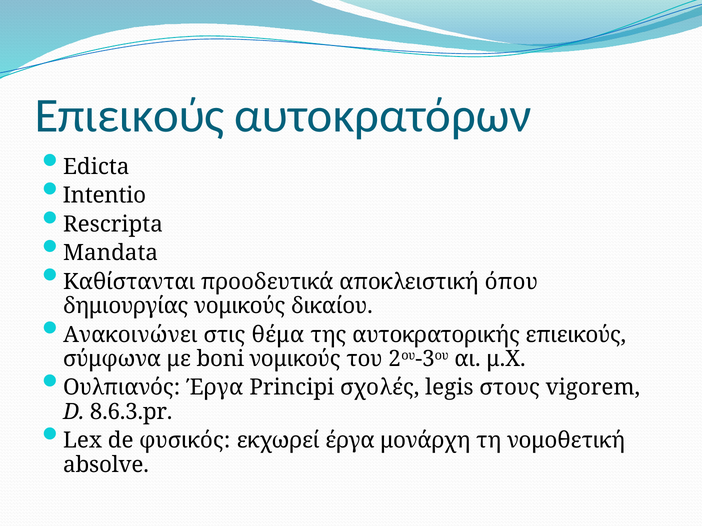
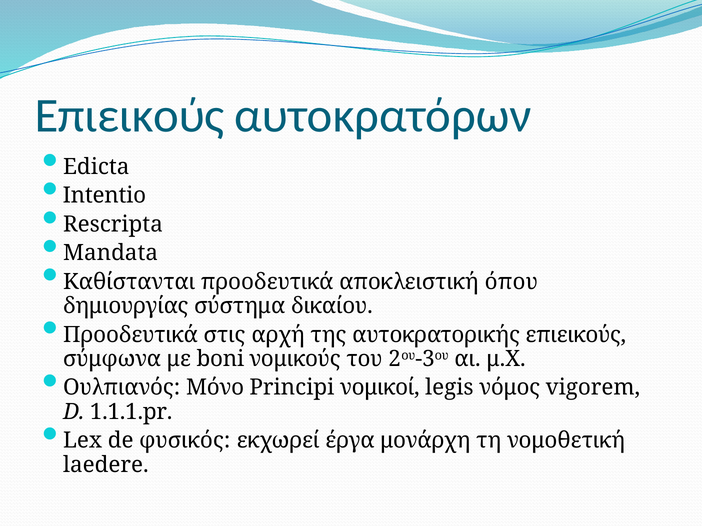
δημιουργίας νομικούς: νομικούς -> σύστημα
Ανακοινώνει at (130, 335): Ανακοινώνει -> Προοδευτικά
θέμα: θέμα -> αρχή
Ουλπιανός Έργα: Έργα -> Μόνο
σχολές: σχολές -> νομικοί
στους: στους -> νόμος
8.6.3.pr: 8.6.3.pr -> 1.1.1.pr
absolve: absolve -> laedere
